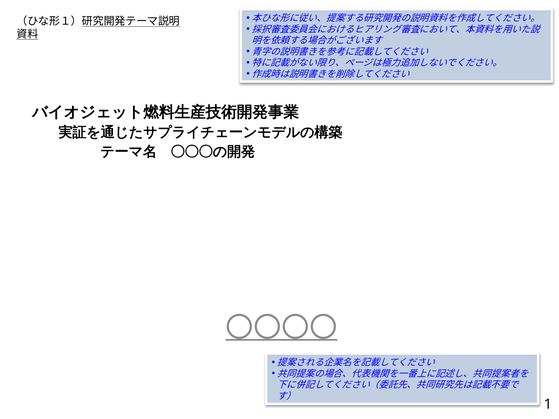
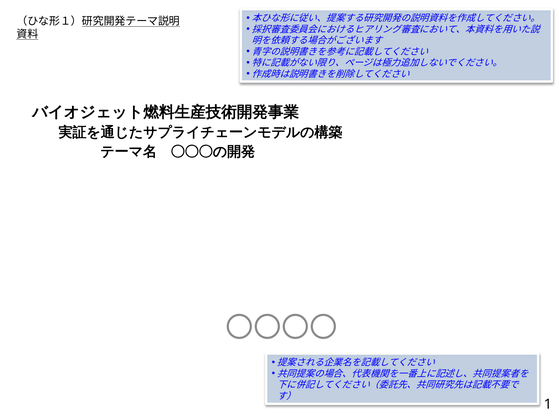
〇〇〇〇 underline: present -> none
